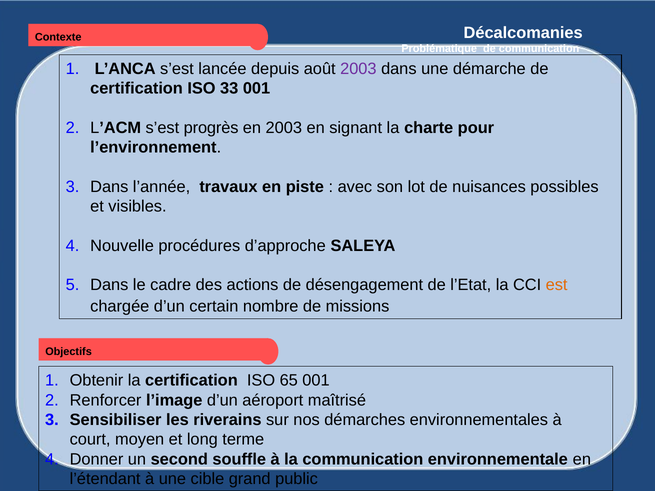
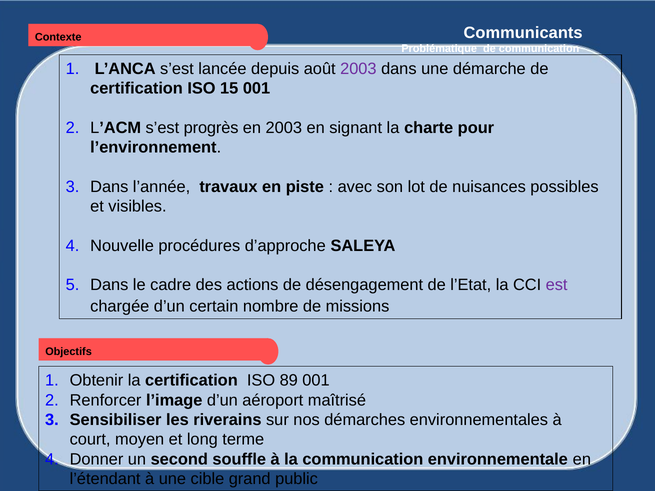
Décalcomanies: Décalcomanies -> Communicants
33: 33 -> 15
est colour: orange -> purple
65: 65 -> 89
